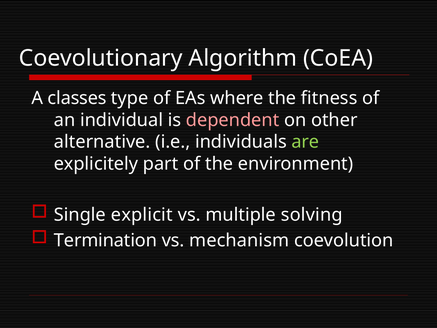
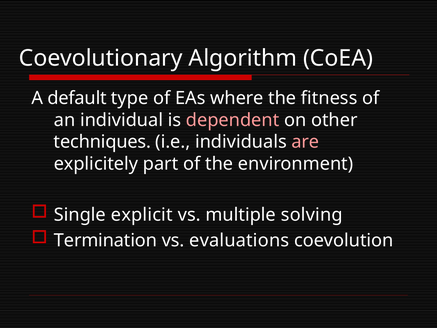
classes: classes -> default
alternative: alternative -> techniques
are colour: light green -> pink
mechanism: mechanism -> evaluations
